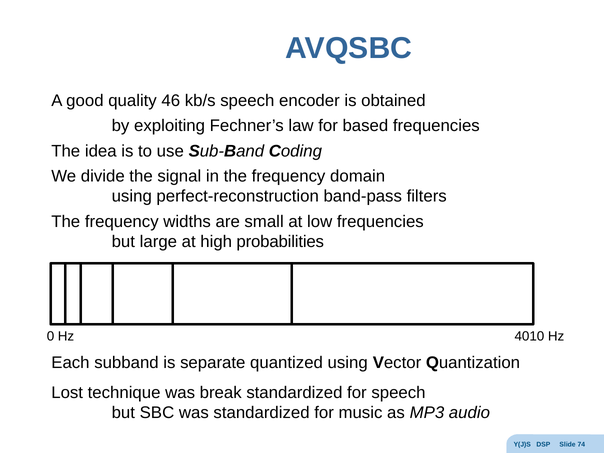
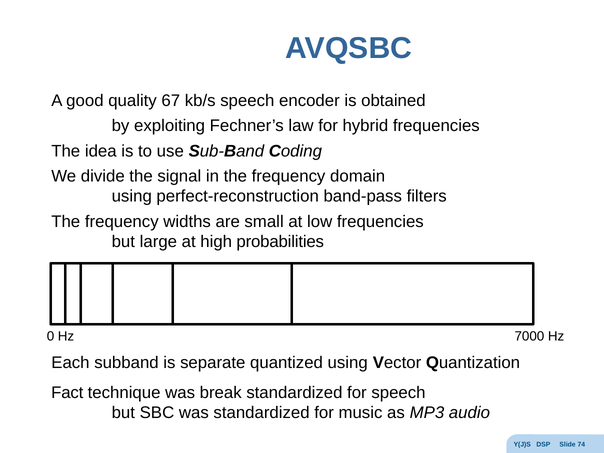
46: 46 -> 67
based: based -> hybrid
4010: 4010 -> 7000
Lost: Lost -> Fact
